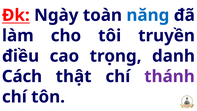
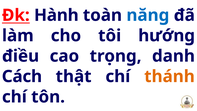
Ngày: Ngày -> Hành
truyền: truyền -> hướng
thánh colour: purple -> orange
